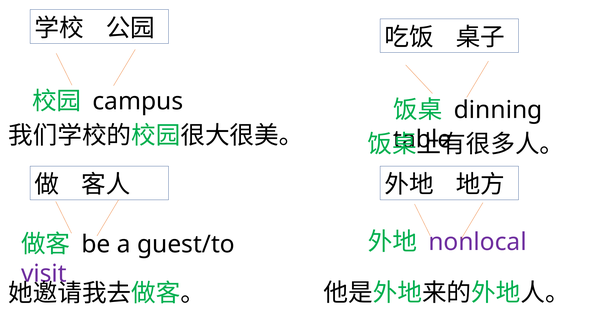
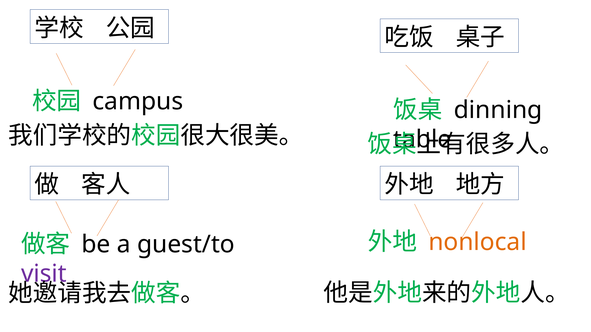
nonlocal colour: purple -> orange
